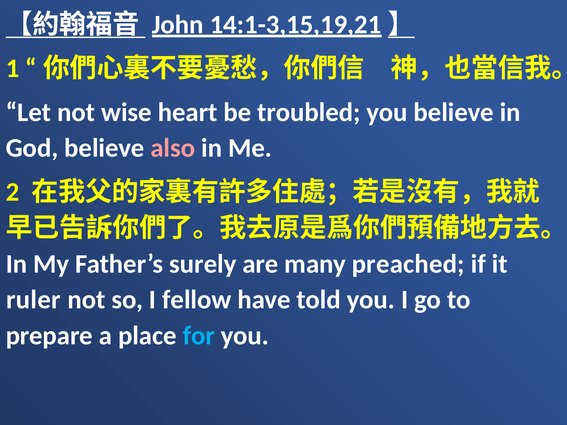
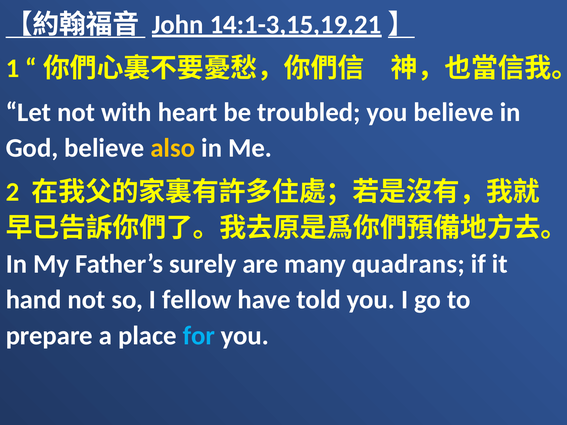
wise: wise -> with
also colour: pink -> yellow
preached: preached -> quadrans
ruler: ruler -> hand
